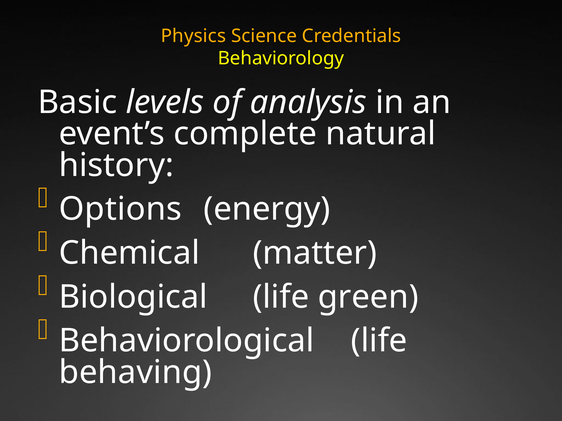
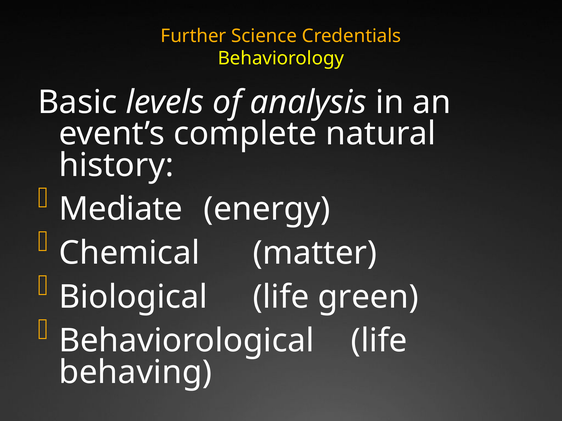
Physics: Physics -> Further
Options: Options -> Mediate
